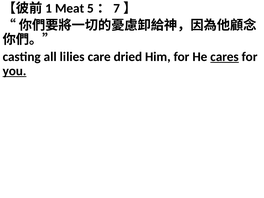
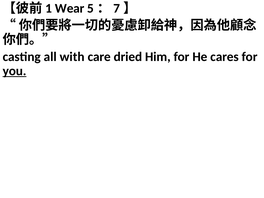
Meat: Meat -> Wear
lilies: lilies -> with
cares underline: present -> none
